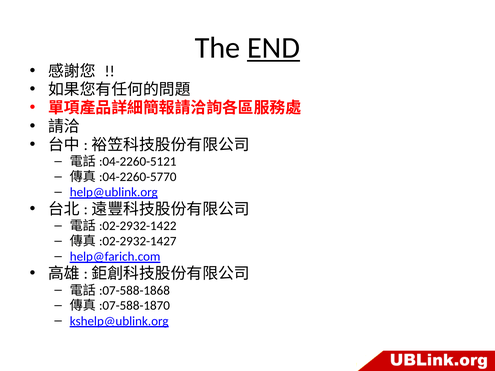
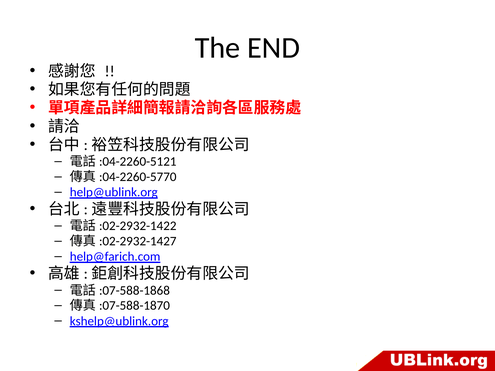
END underline: present -> none
